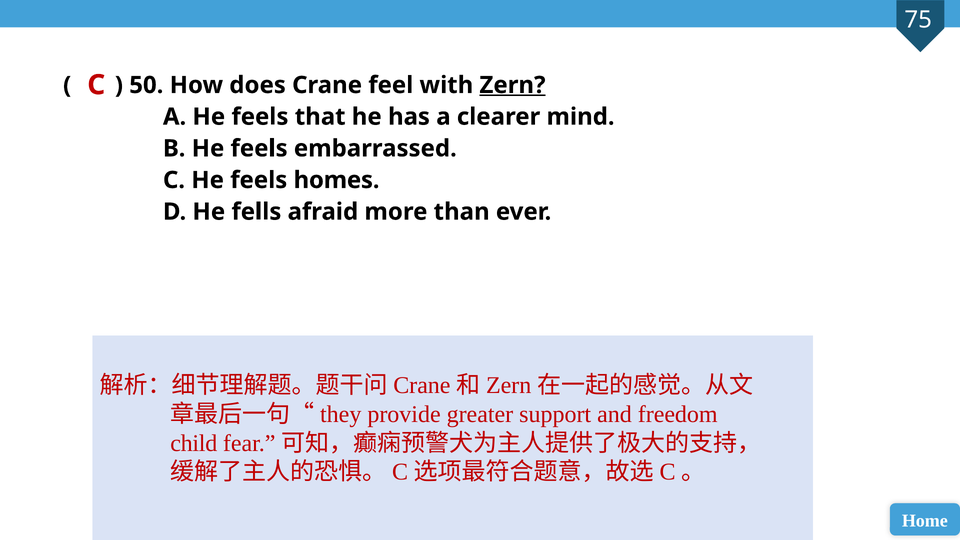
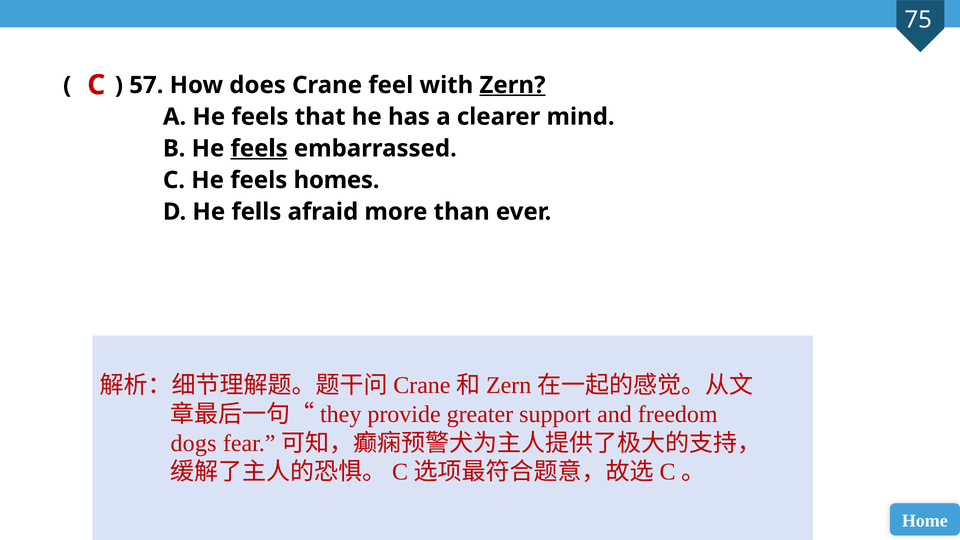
50: 50 -> 57
feels at (259, 148) underline: none -> present
child: child -> dogs
